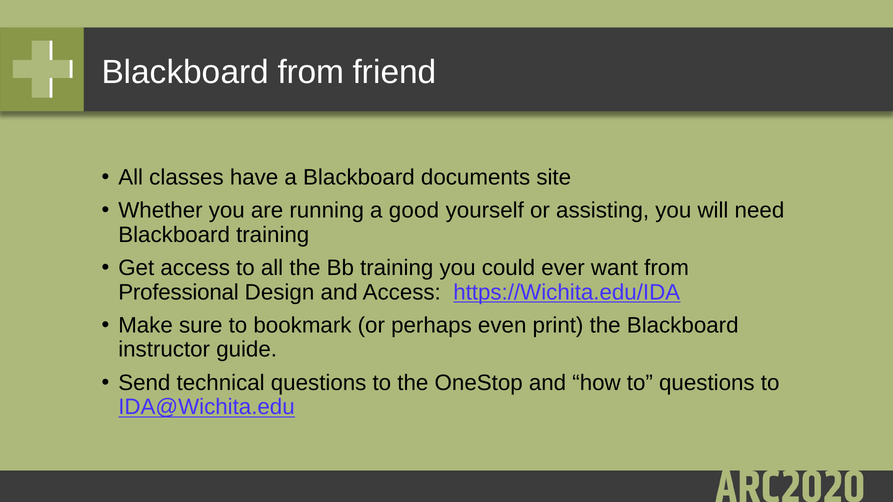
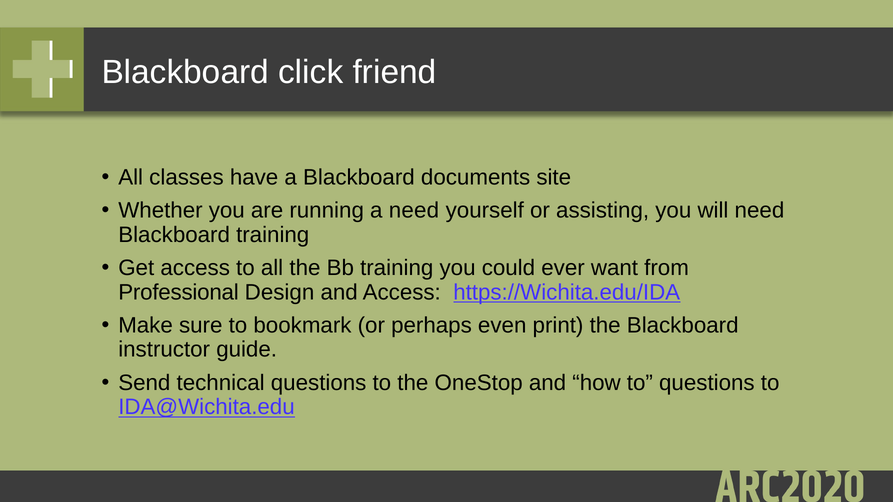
Blackboard from: from -> click
a good: good -> need
